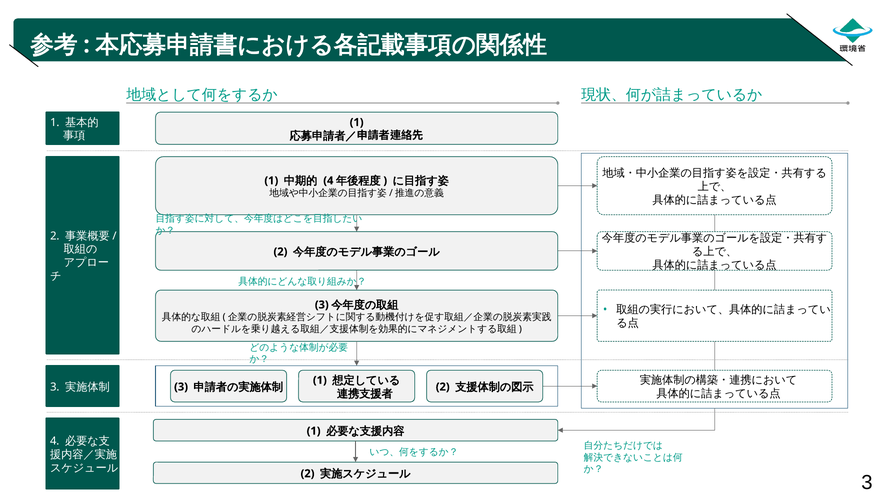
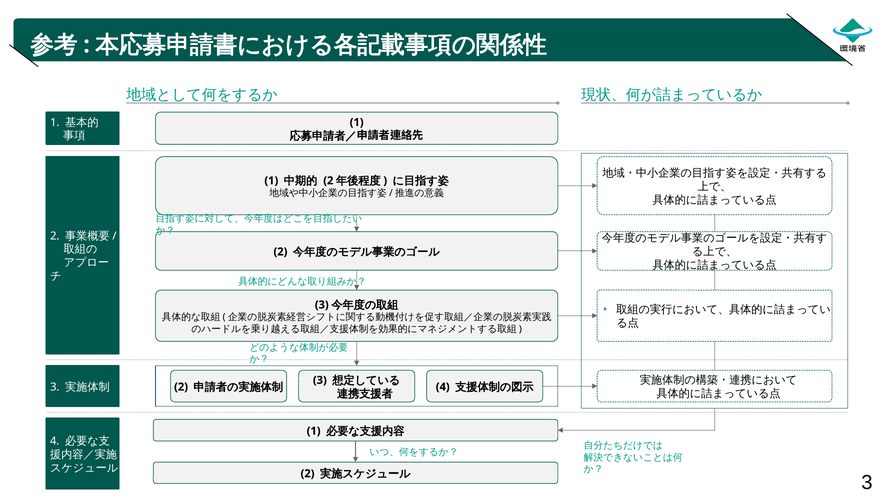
4 at (328, 181): 4 -> 2
3 at (181, 387): 3 -> 2
1 at (320, 380): 1 -> 3
2 at (443, 387): 2 -> 4
